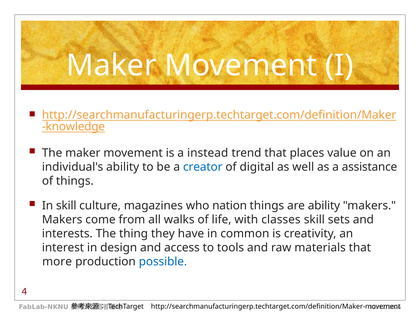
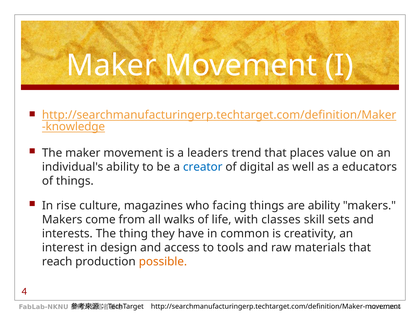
instead: instead -> leaders
assistance: assistance -> educators
In skill: skill -> rise
nation: nation -> facing
more: more -> reach
possible colour: blue -> orange
